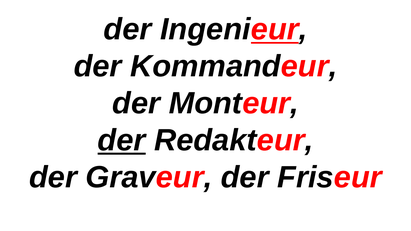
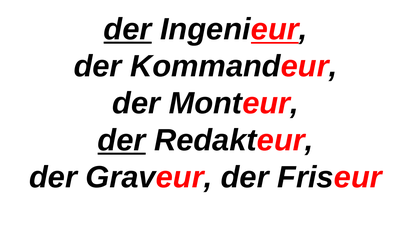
der at (128, 29) underline: none -> present
